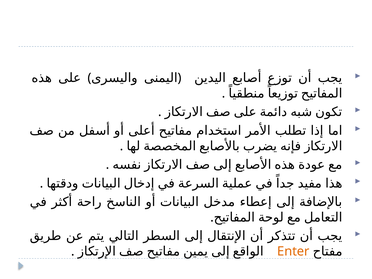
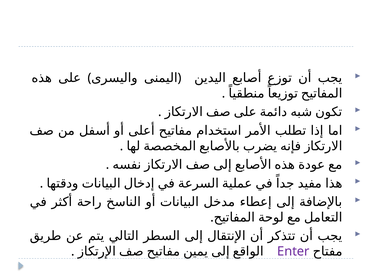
Enter colour: orange -> purple
